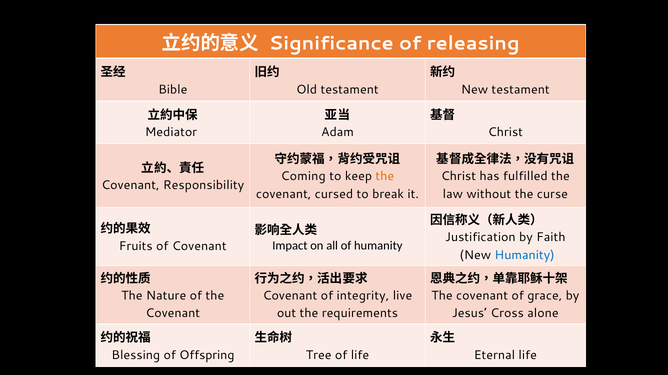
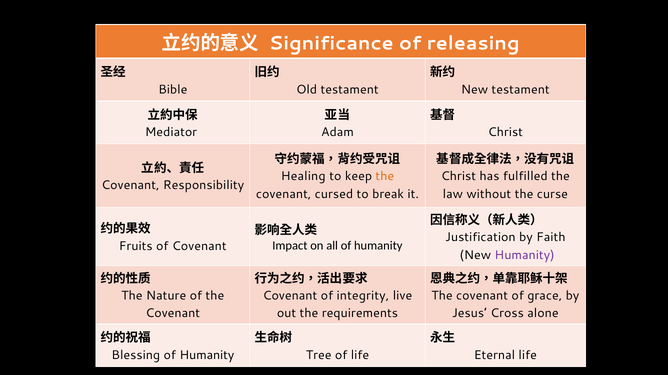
Coming: Coming -> Healing
Humanity at (525, 255) colour: blue -> purple
Blessing of Offspring: Offspring -> Humanity
